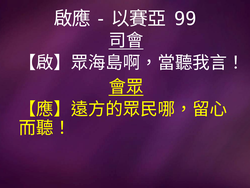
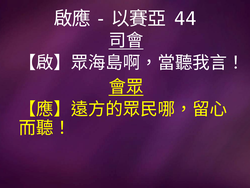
99: 99 -> 44
